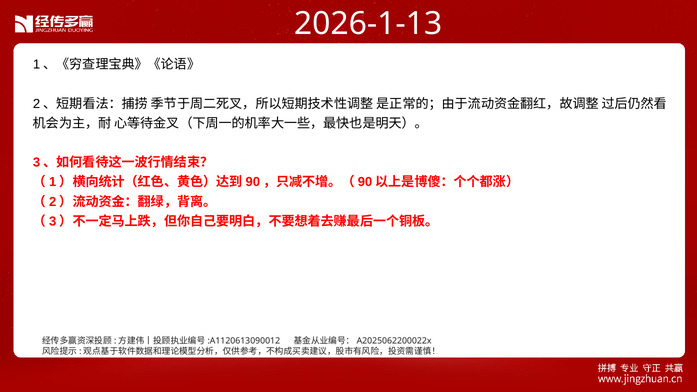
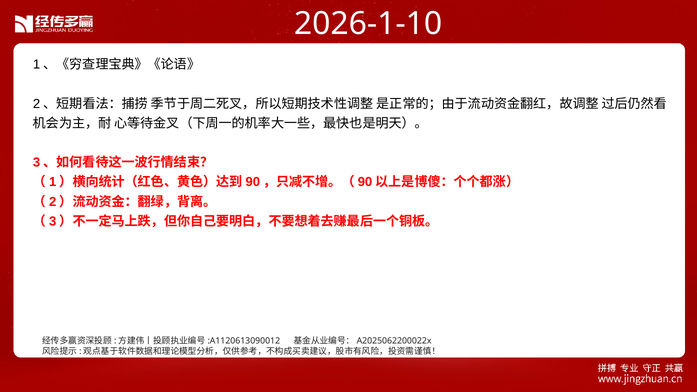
2026-1-13: 2026-1-13 -> 2026-1-10
